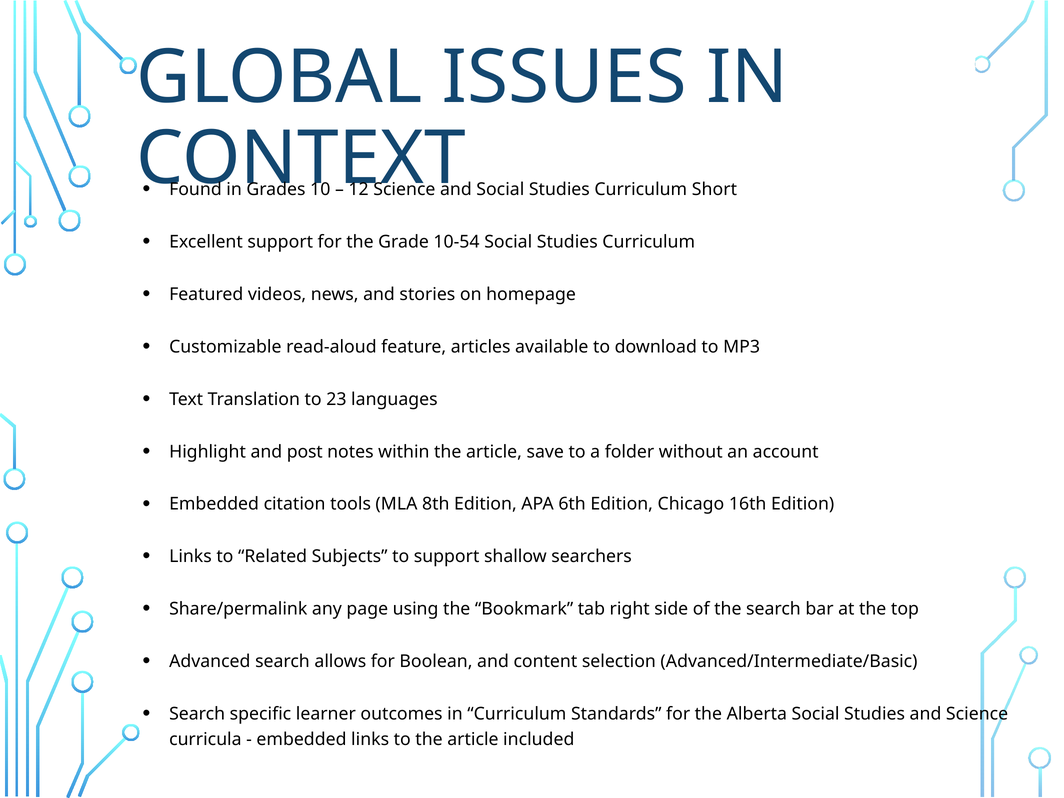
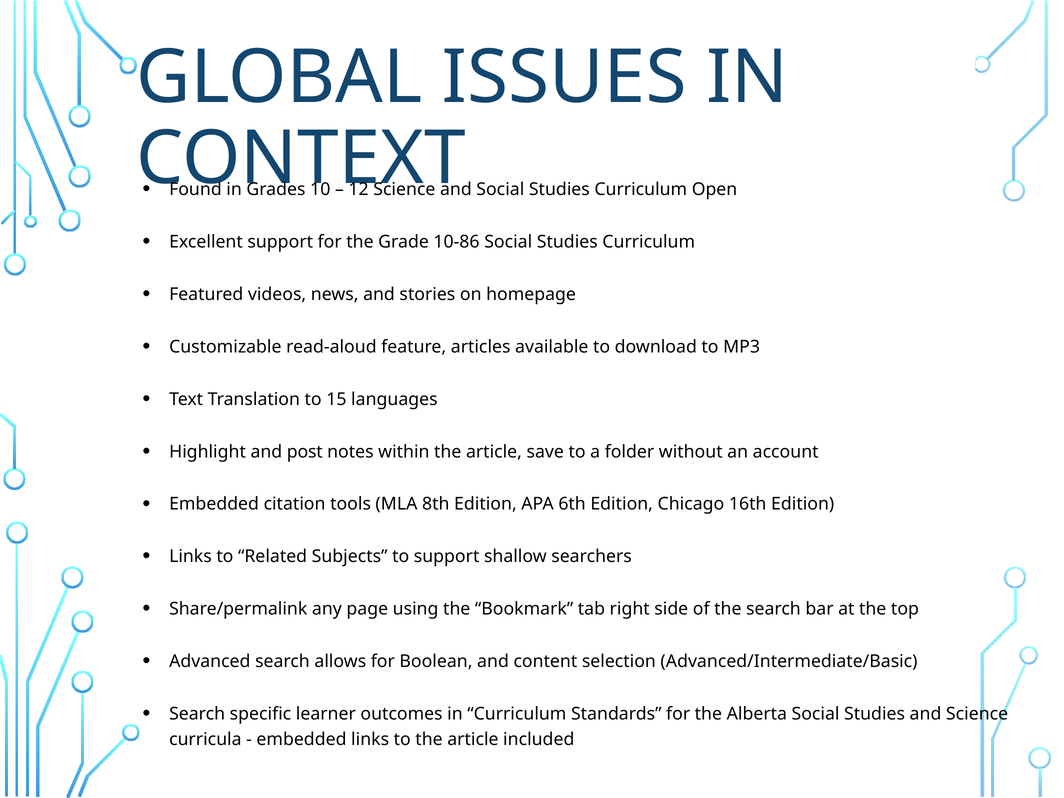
Short: Short -> Open
10-54: 10-54 -> 10-86
23: 23 -> 15
